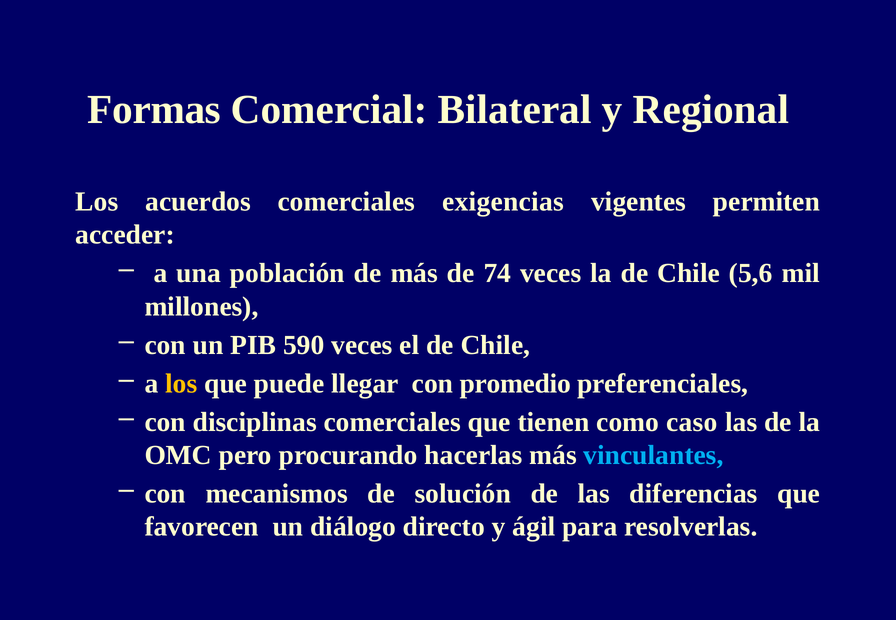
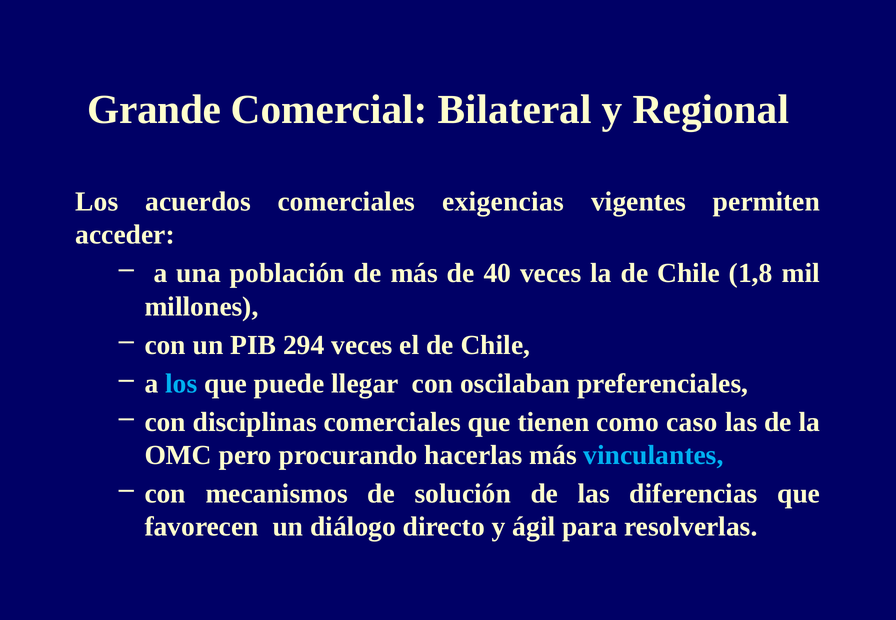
Formas: Formas -> Grande
74: 74 -> 40
5,6: 5,6 -> 1,8
590: 590 -> 294
los at (181, 384) colour: yellow -> light blue
promedio: promedio -> oscilaban
